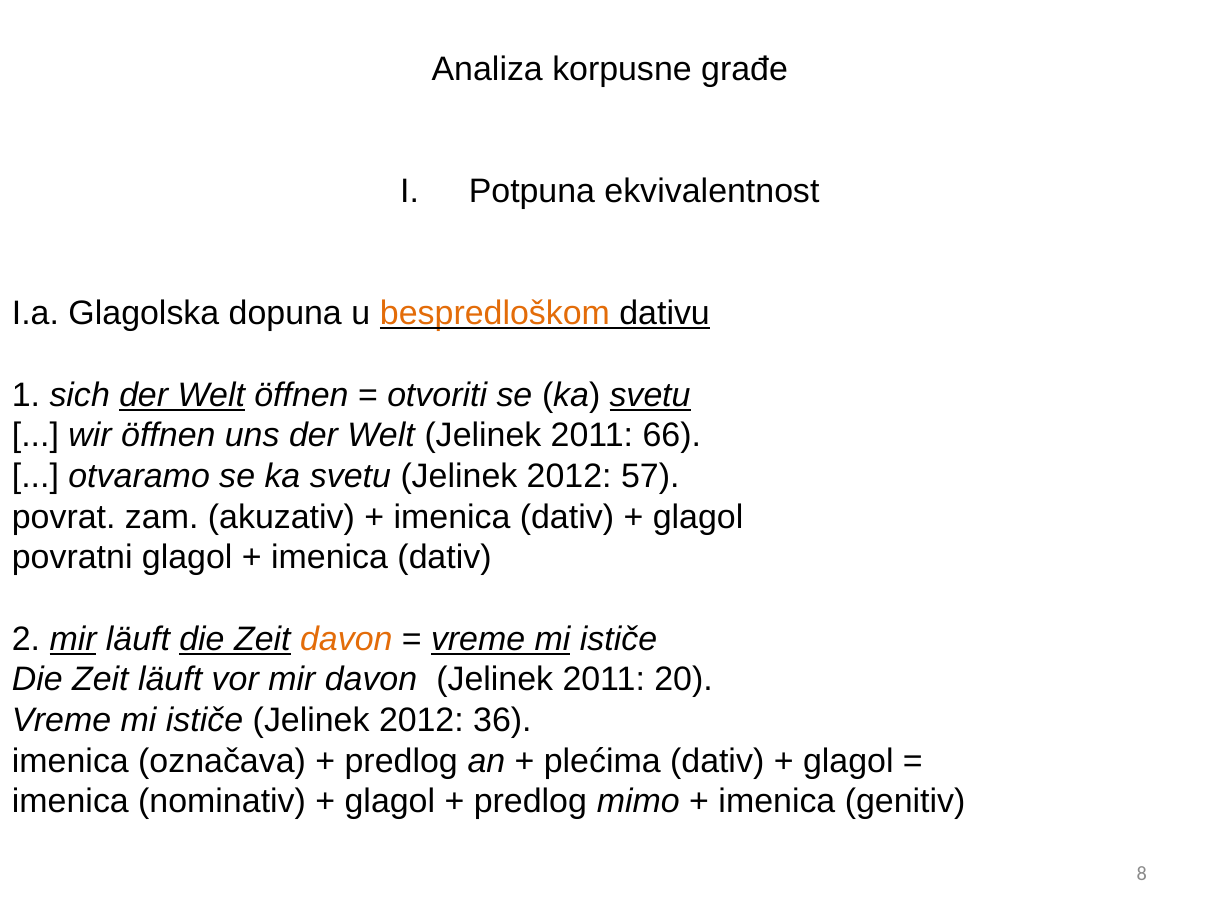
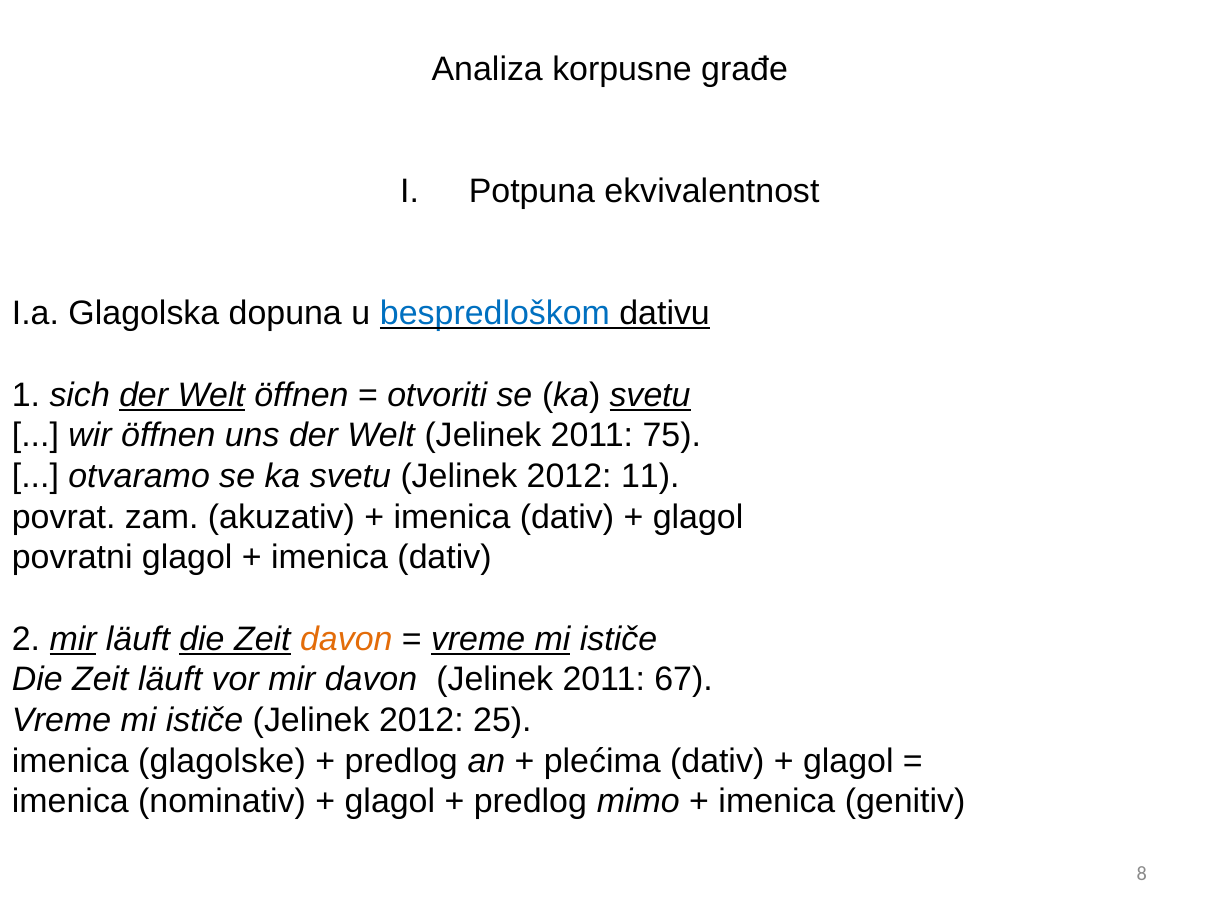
bespredloškom colour: orange -> blue
66: 66 -> 75
57: 57 -> 11
20: 20 -> 67
36: 36 -> 25
označava: označava -> glagolske
